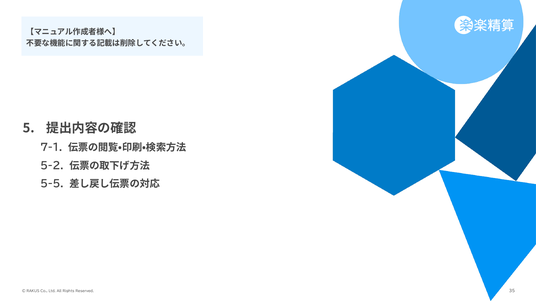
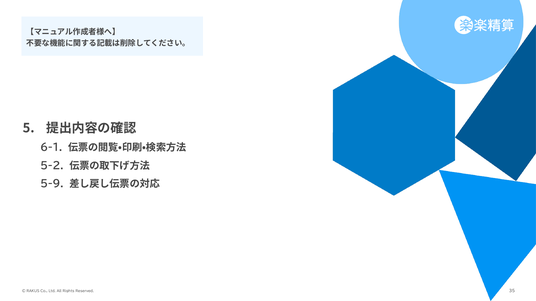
7-1: 7-1 -> 6-1
5-5: 5-5 -> 5-9
